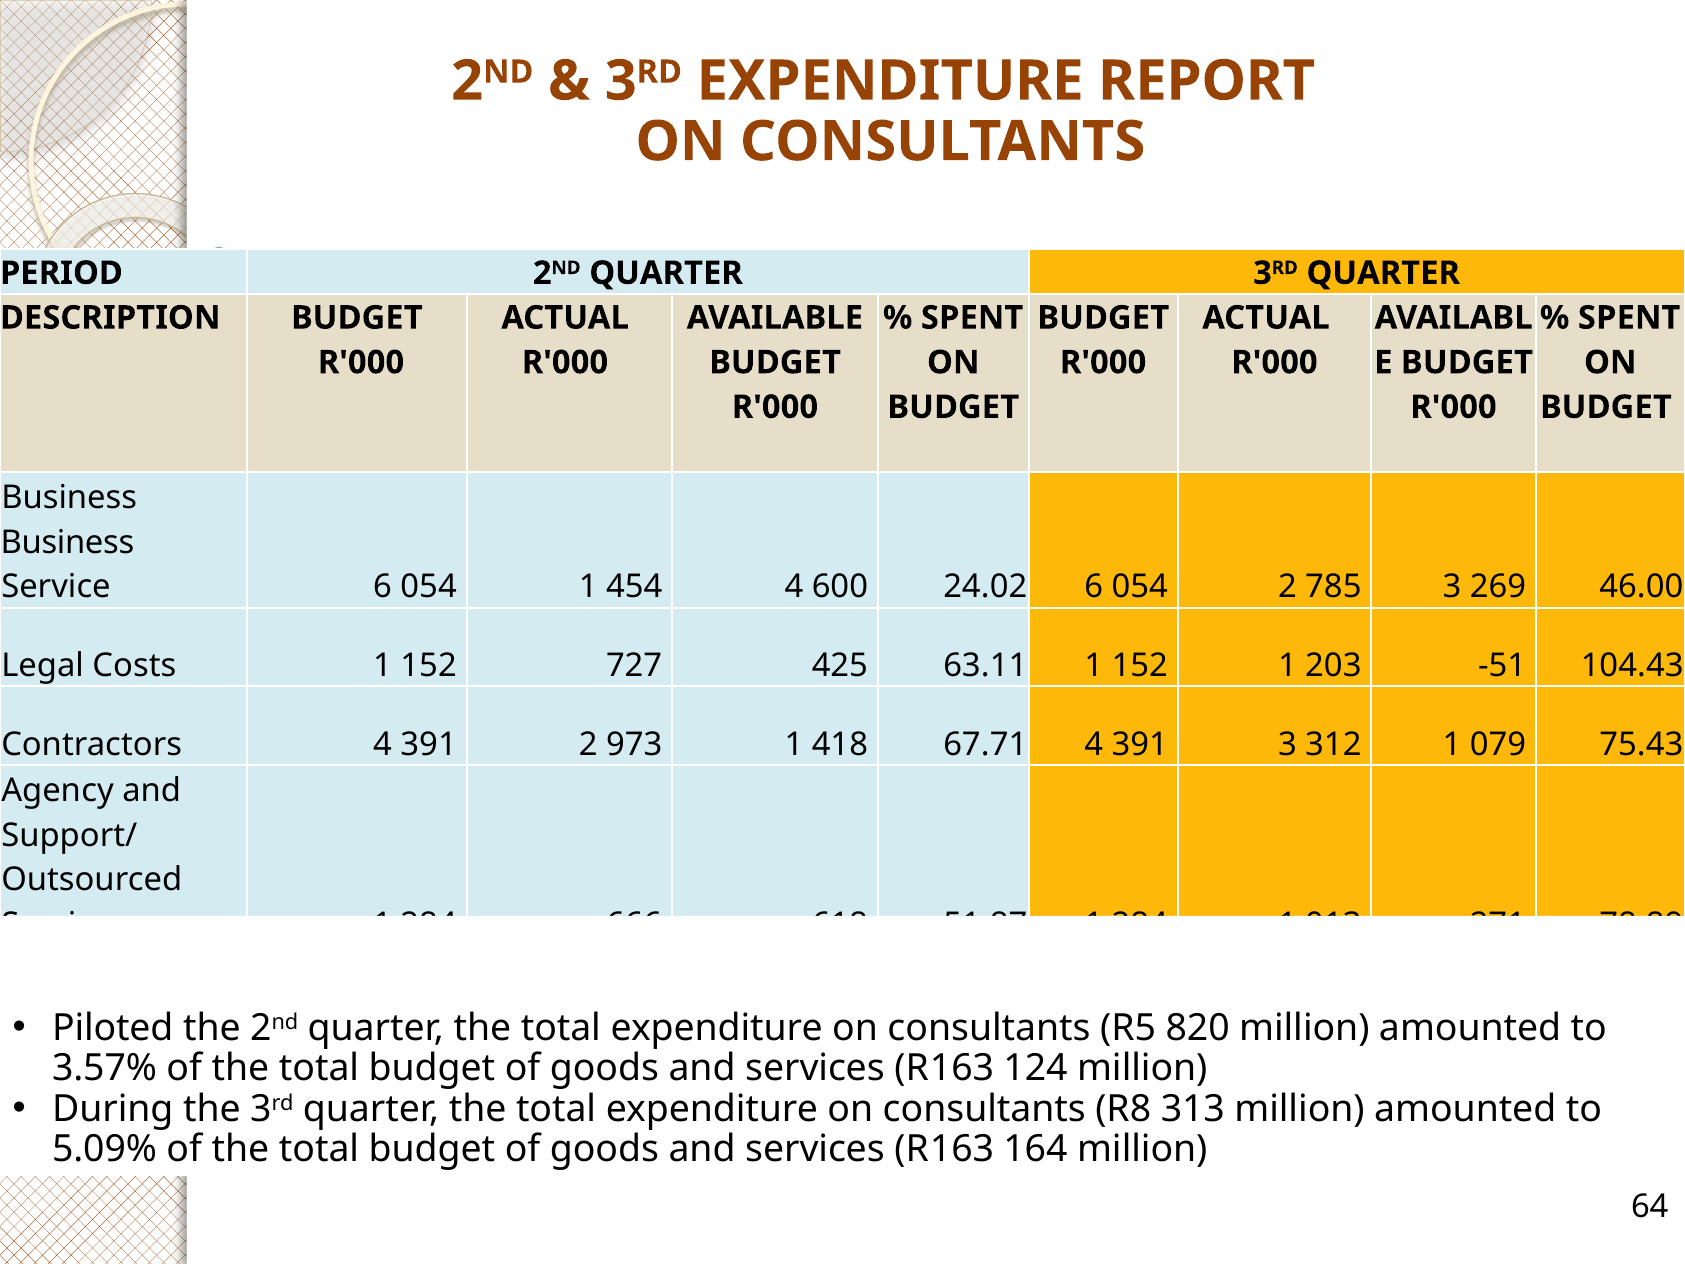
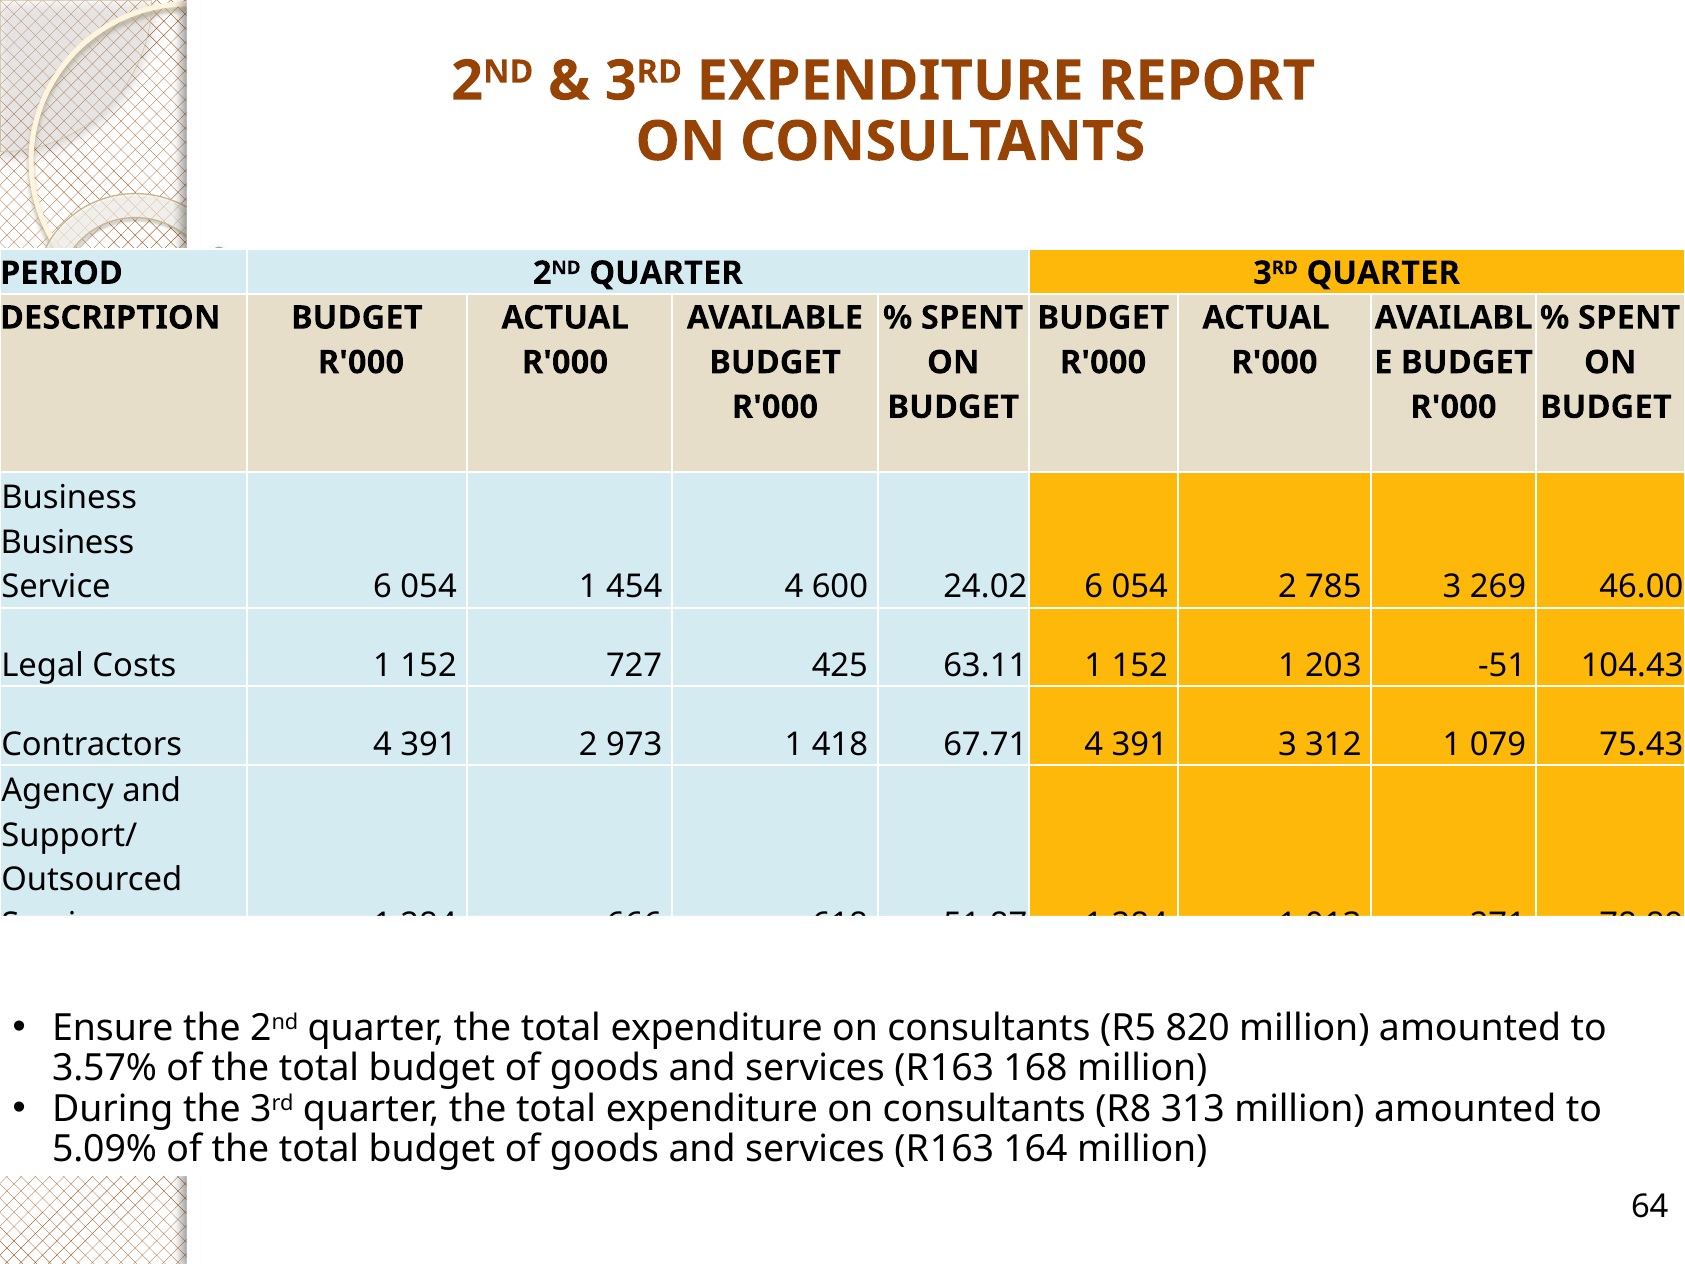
Piloted: Piloted -> Ensure
124: 124 -> 168
